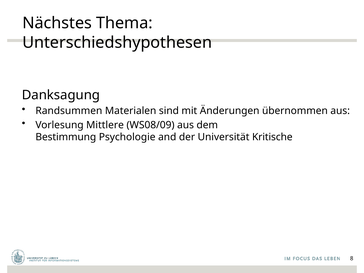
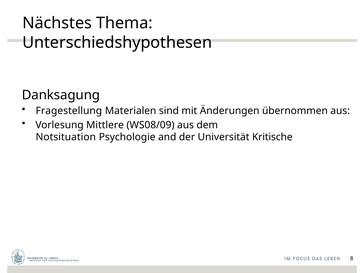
Randsummen: Randsummen -> Fragestellung
Bestimmung: Bestimmung -> Notsituation
